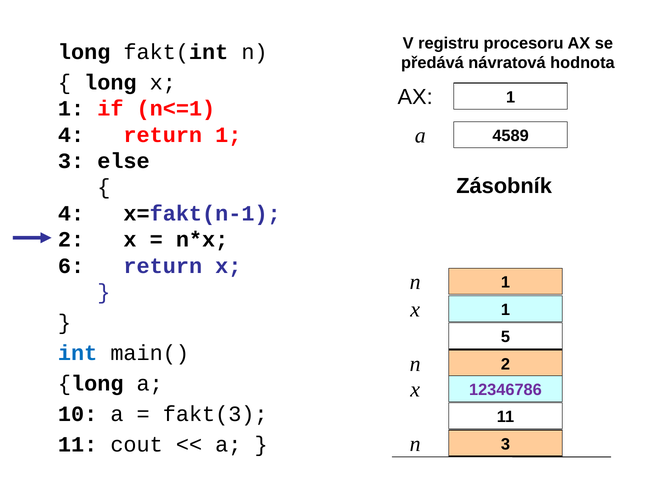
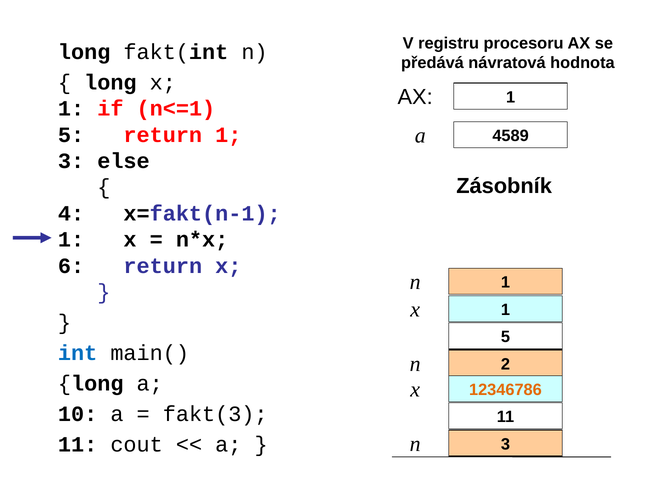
4 at (71, 135): 4 -> 5
2 at (71, 240): 2 -> 1
12346786 colour: purple -> orange
